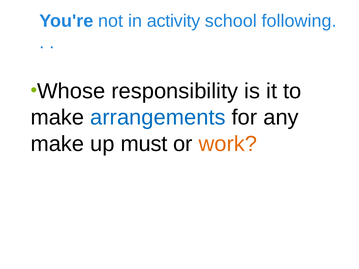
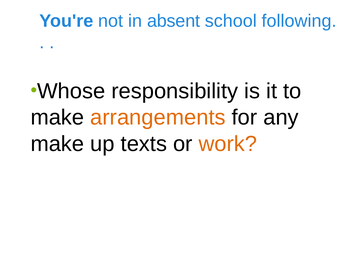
activity: activity -> absent
arrangements colour: blue -> orange
must: must -> texts
